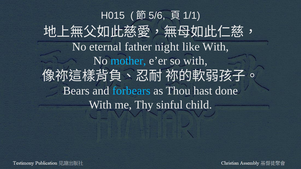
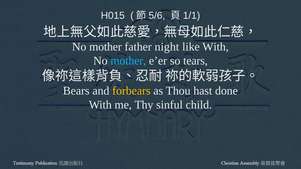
eternal at (105, 47): eternal -> mother
so with: with -> tears
forbears colour: light blue -> yellow
